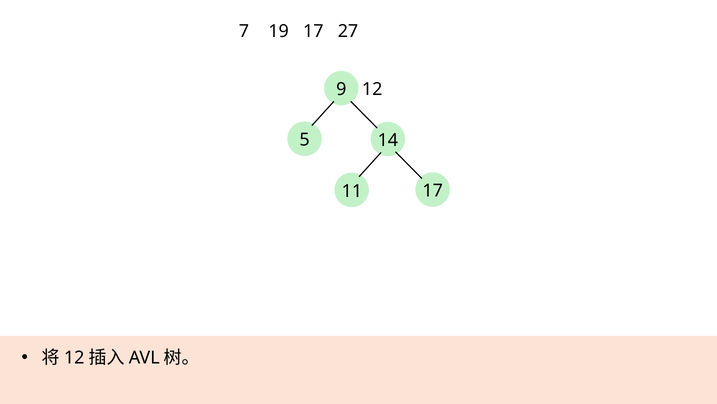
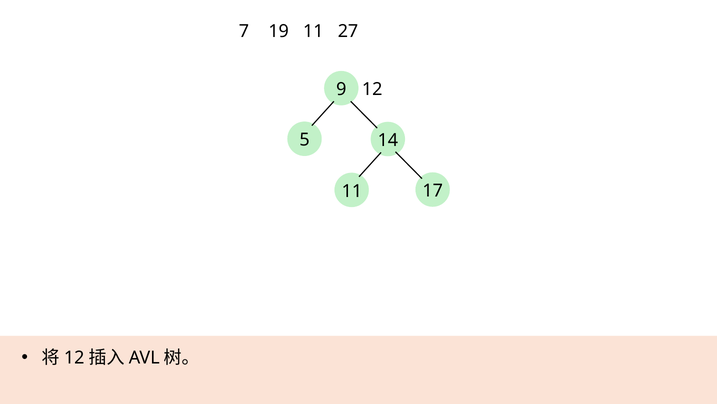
19 17: 17 -> 11
